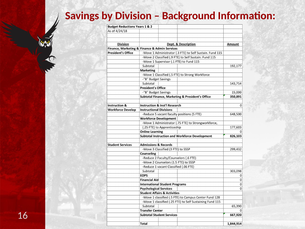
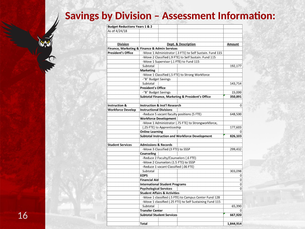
Background: Background -> Assessment
